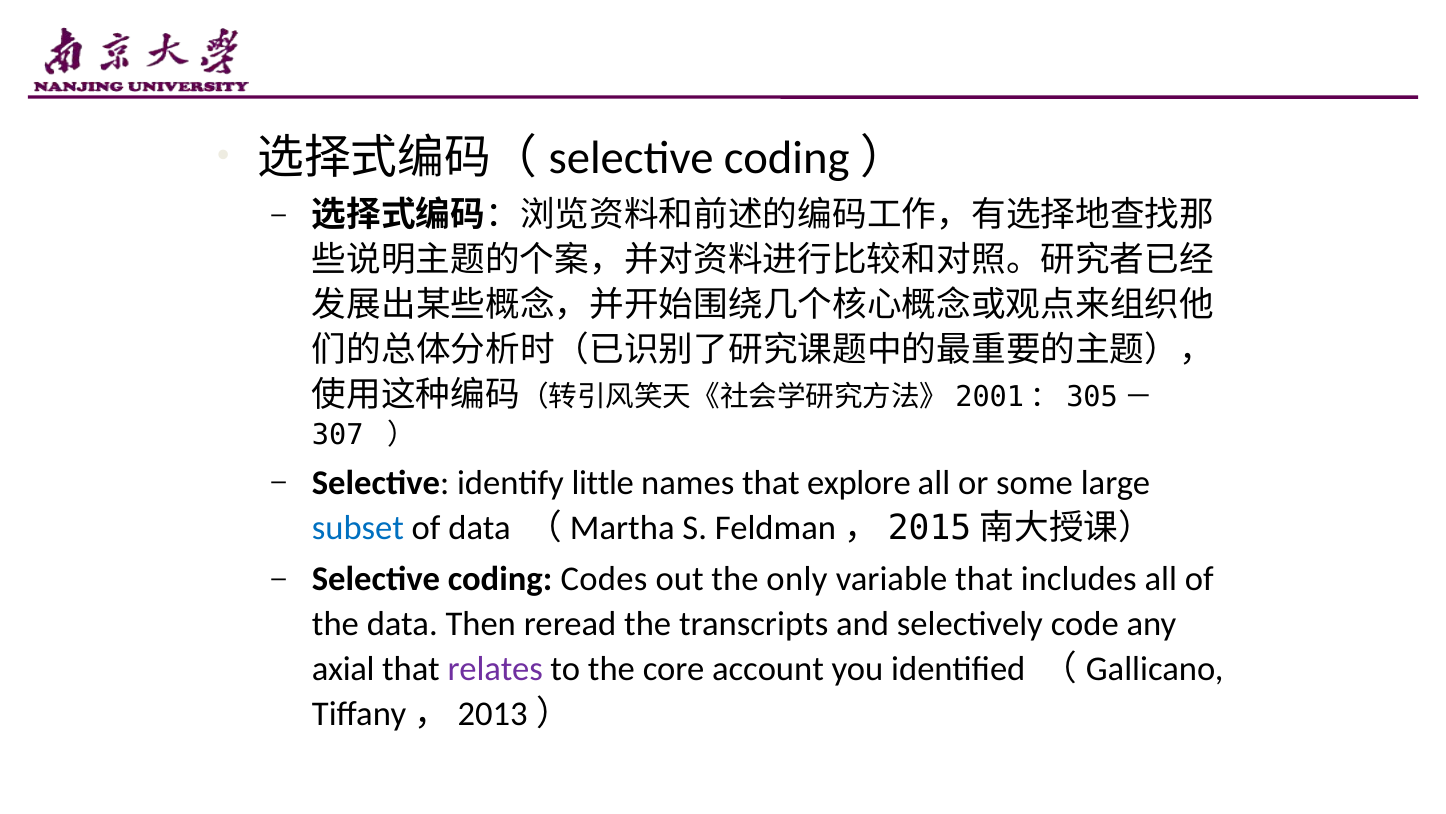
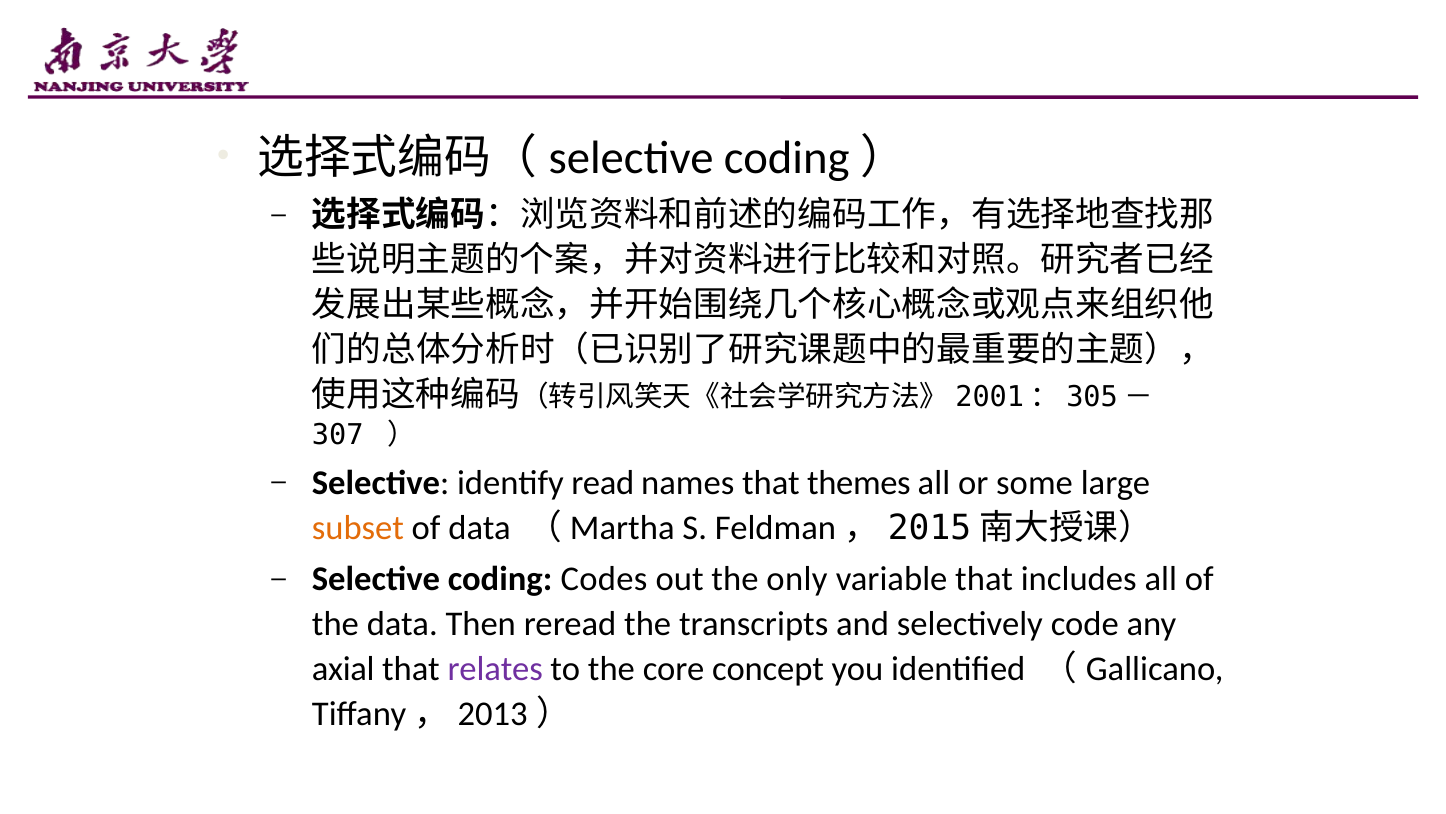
little: little -> read
explore: explore -> themes
subset colour: blue -> orange
account: account -> concept
